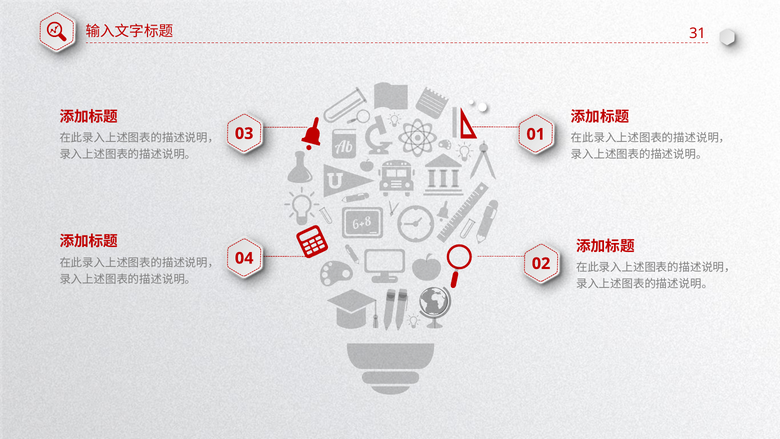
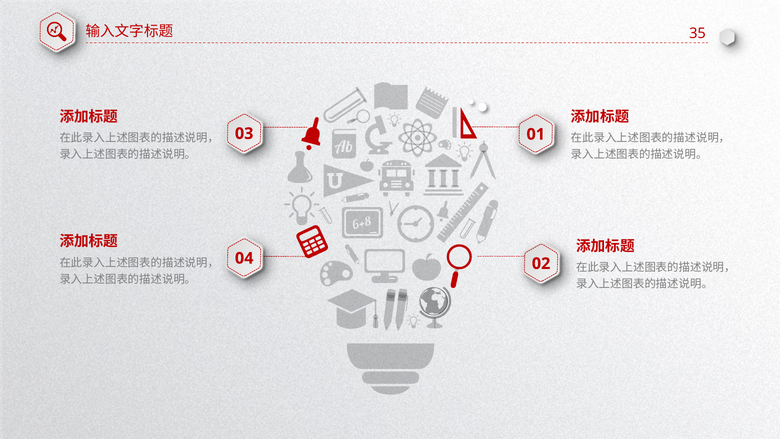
31: 31 -> 35
